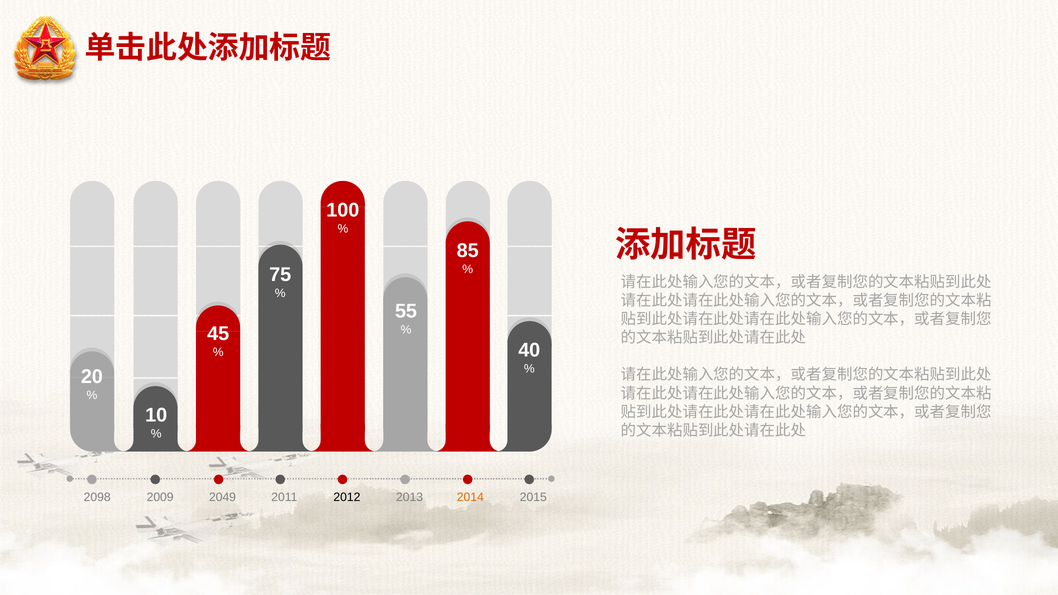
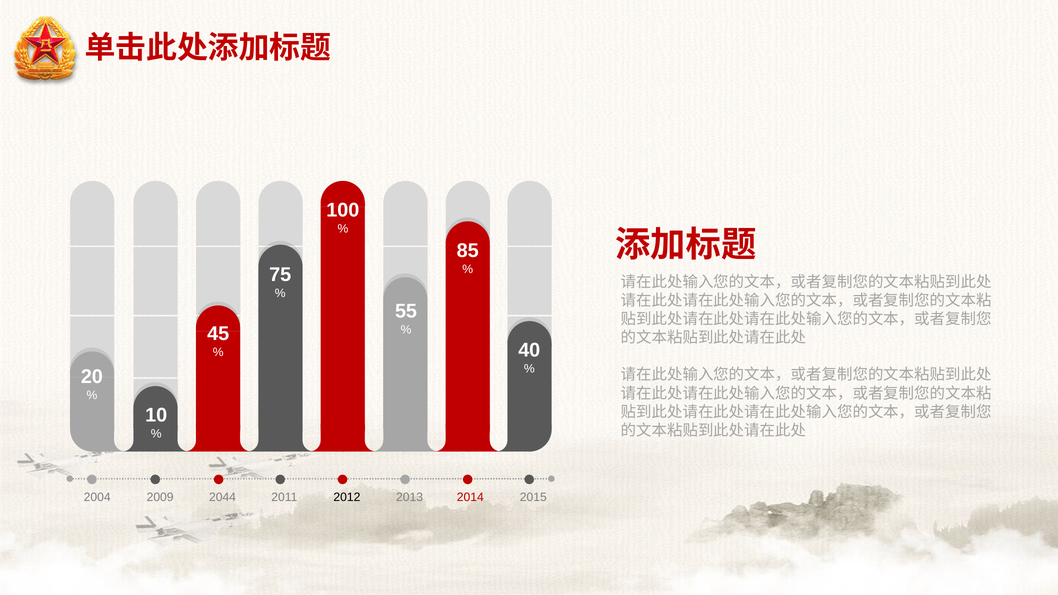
2098: 2098 -> 2004
2049: 2049 -> 2044
2014 colour: orange -> red
